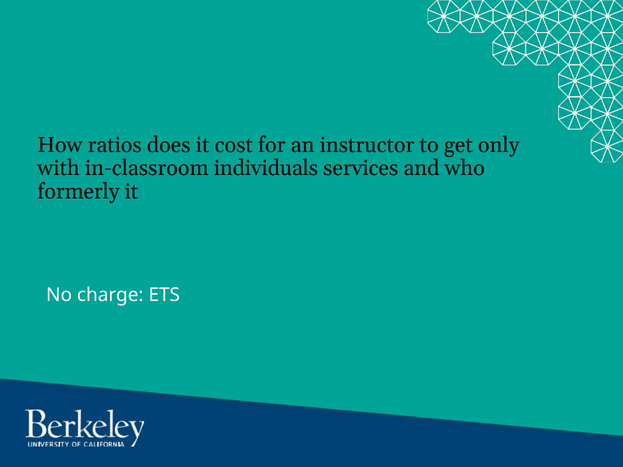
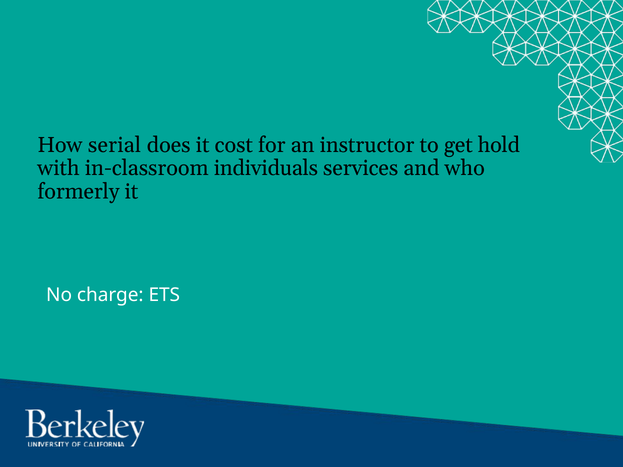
ratios: ratios -> serial
only: only -> hold
